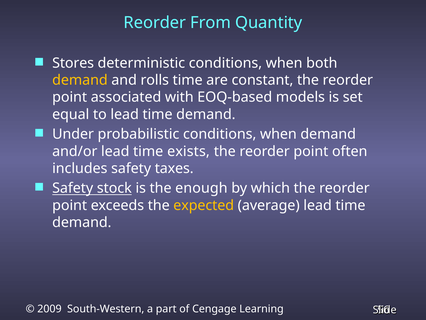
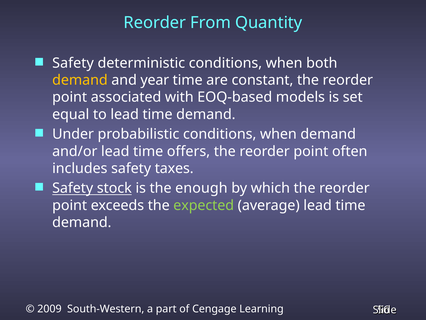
Stores at (73, 63): Stores -> Safety
rolls: rolls -> year
exists: exists -> offers
expected colour: yellow -> light green
